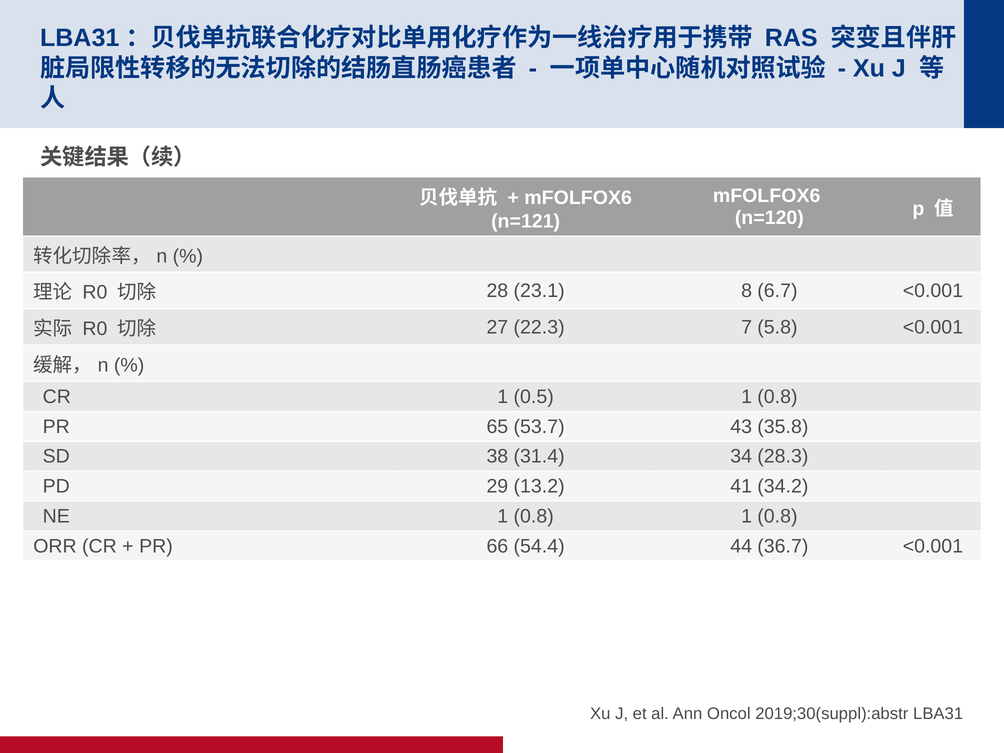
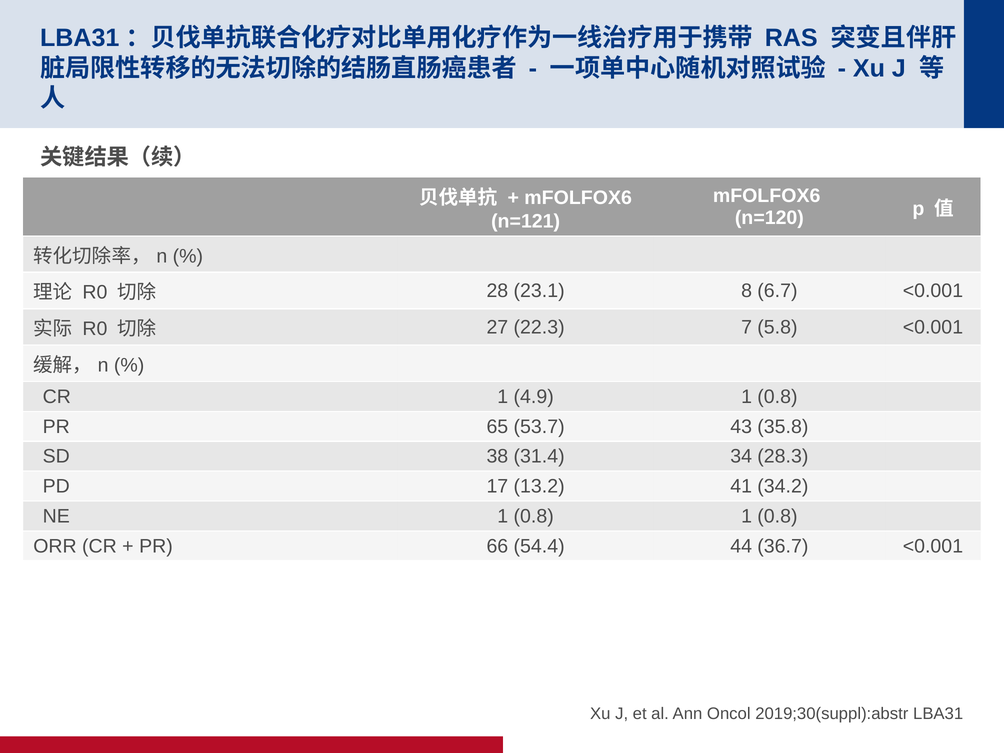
0.5: 0.5 -> 4.9
29: 29 -> 17
